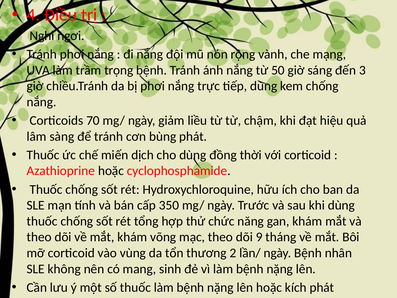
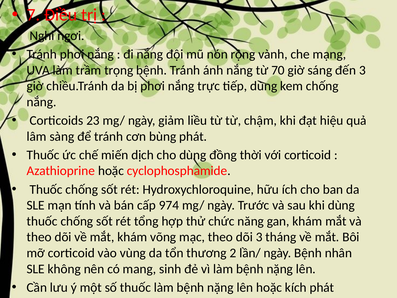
4: 4 -> 7
50: 50 -> 70
70: 70 -> 23
350: 350 -> 974
dõi 9: 9 -> 3
